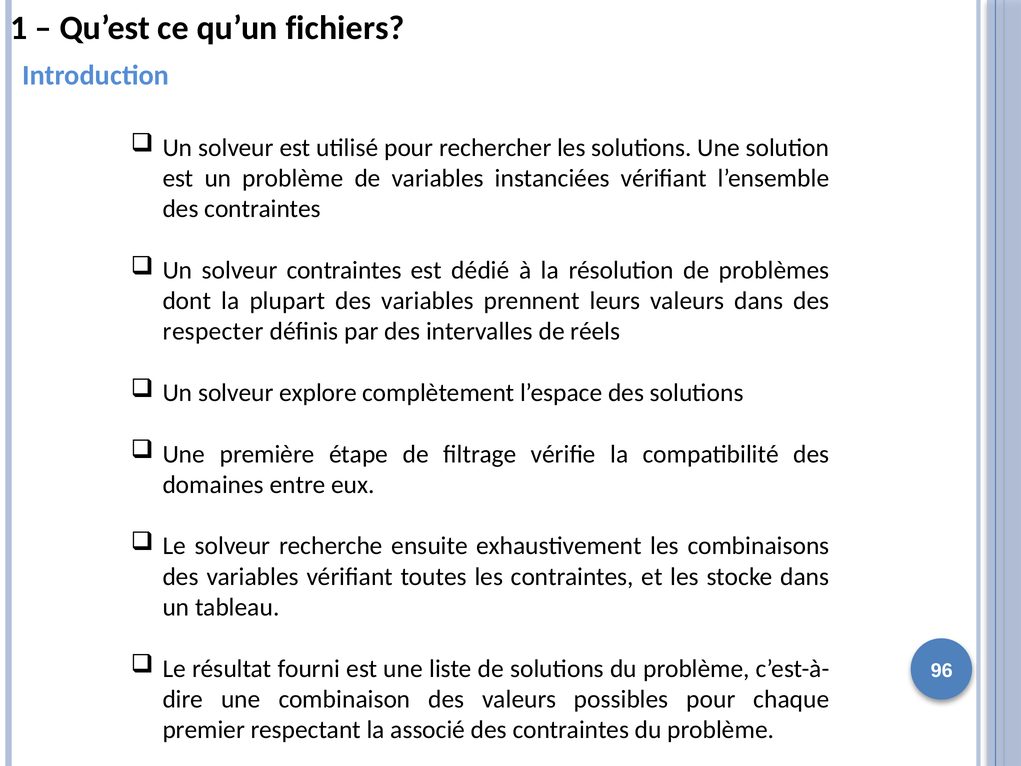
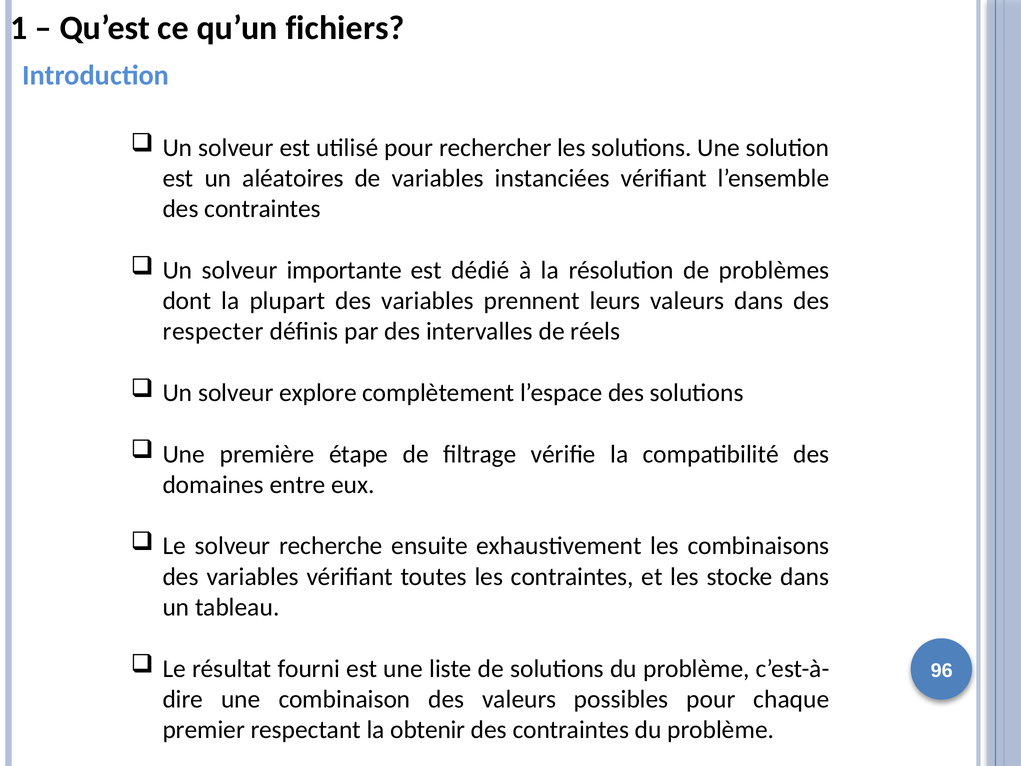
un problème: problème -> aléatoires
solveur contraintes: contraintes -> importante
associé: associé -> obtenir
